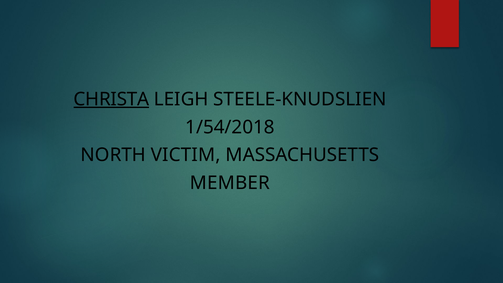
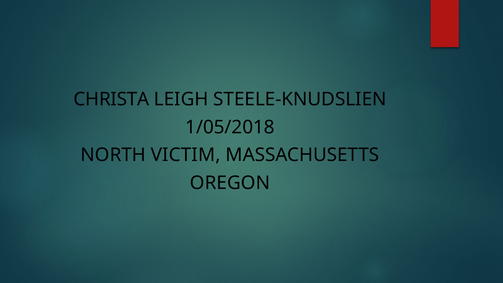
CHRISTA underline: present -> none
1/54/2018: 1/54/2018 -> 1/05/2018
MEMBER: MEMBER -> OREGON
